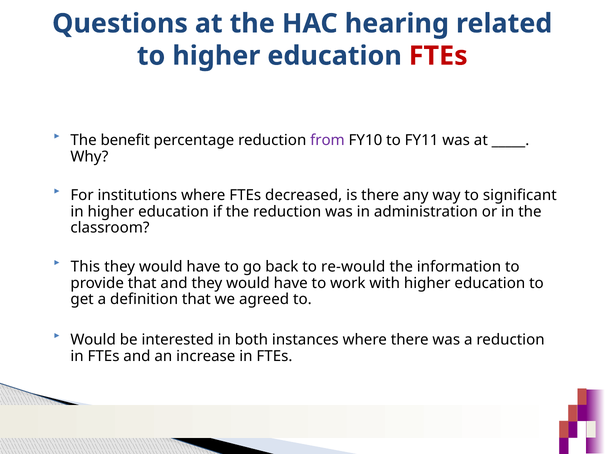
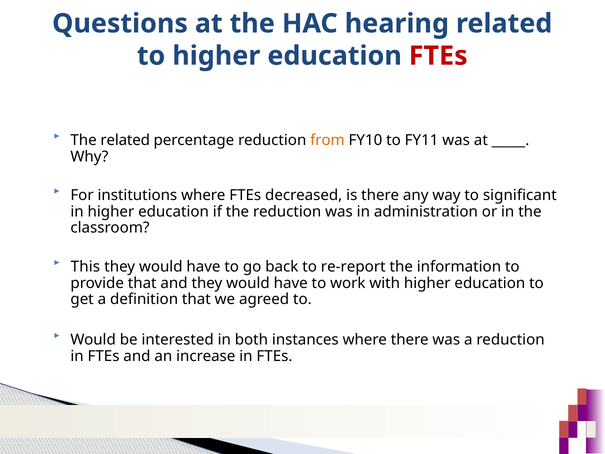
The benefit: benefit -> related
from colour: purple -> orange
re-would: re-would -> re-report
